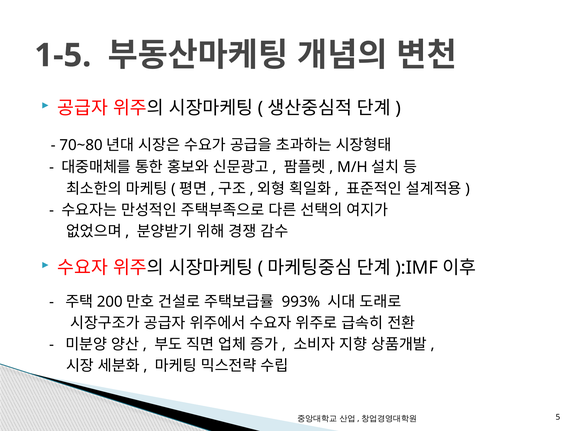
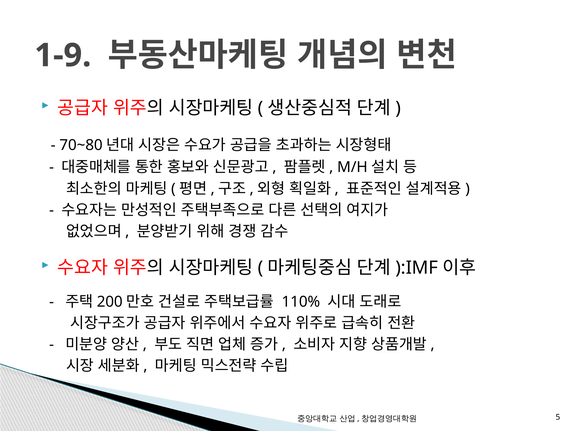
1-5: 1-5 -> 1-9
993%: 993% -> 110%
